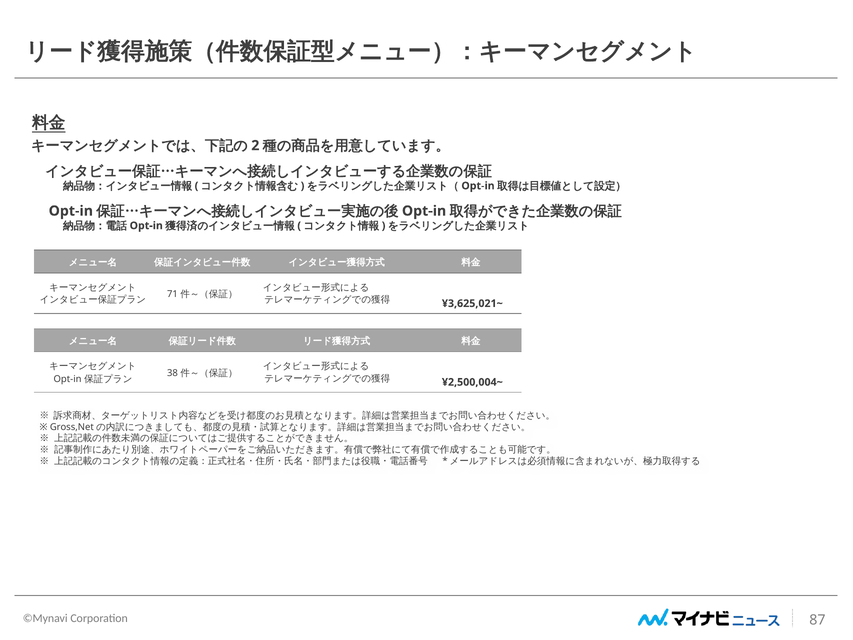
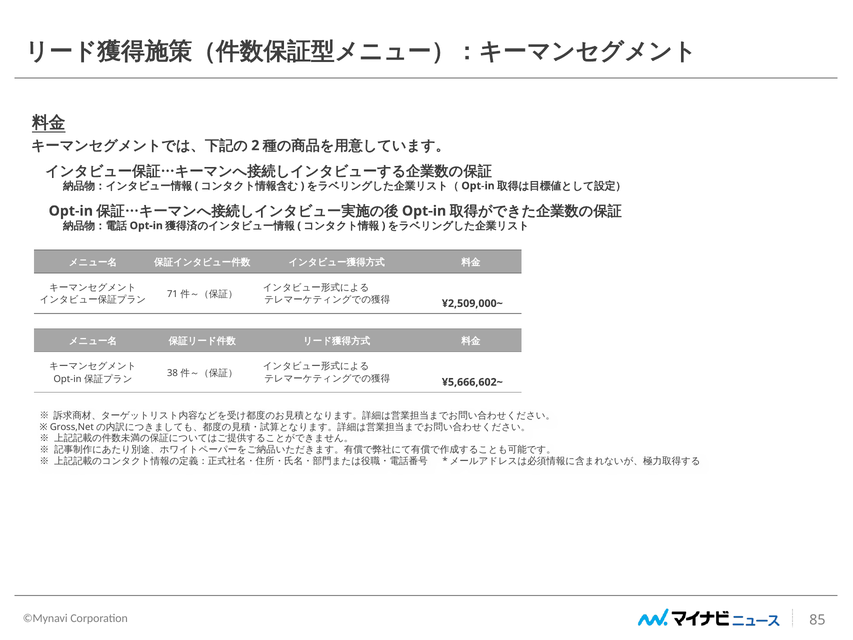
¥3,625,021~: ¥3,625,021~ -> ¥2,509,000~
¥2,500,004~: ¥2,500,004~ -> ¥5,666,602~
87: 87 -> 85
